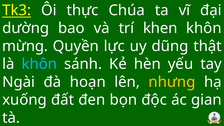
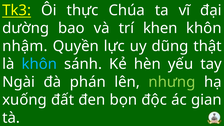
mừng: mừng -> nhậm
hoạn: hoạn -> phán
nhưng colour: yellow -> light green
